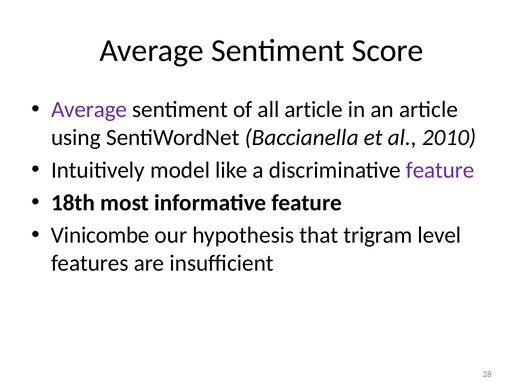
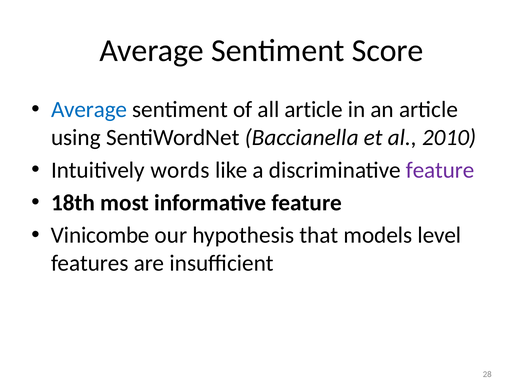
Average at (89, 110) colour: purple -> blue
model: model -> words
trigram: trigram -> models
